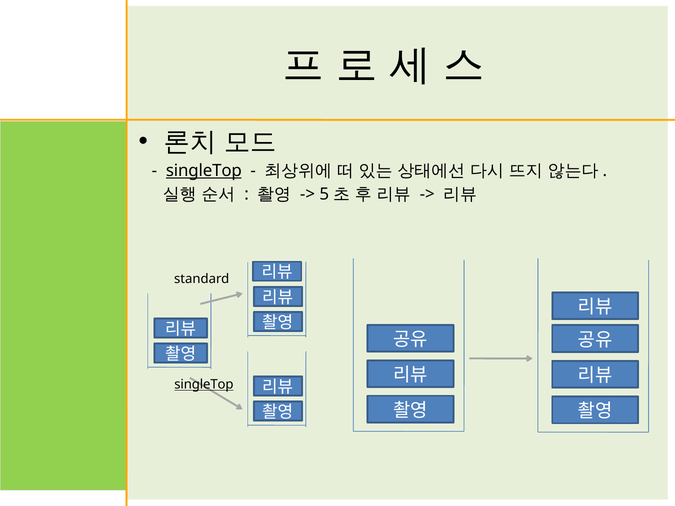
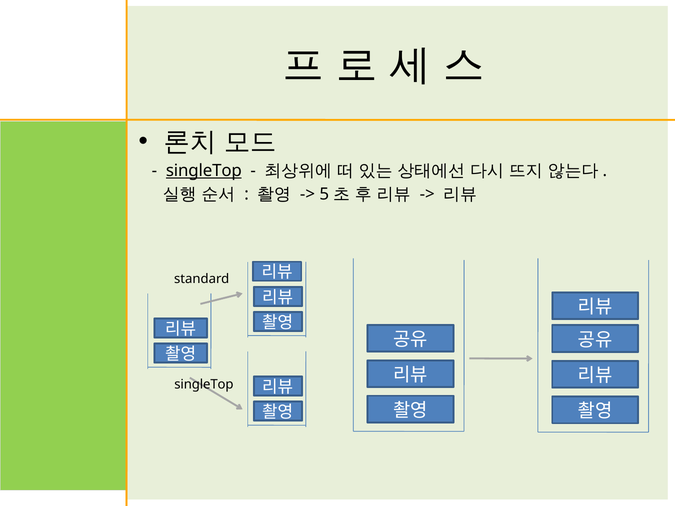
singleTop at (204, 385) underline: present -> none
